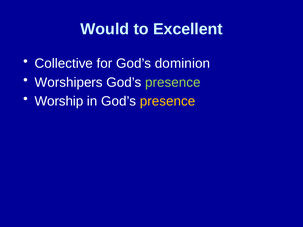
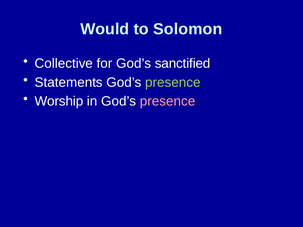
Excellent: Excellent -> Solomon
dominion: dominion -> sanctified
Worshipers: Worshipers -> Statements
presence at (168, 101) colour: yellow -> pink
